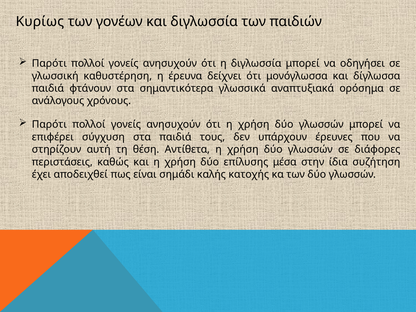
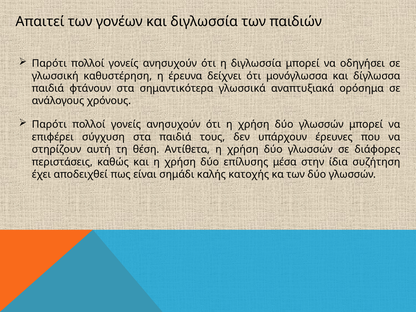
Κυρίως: Κυρίως -> Απαιτεί
